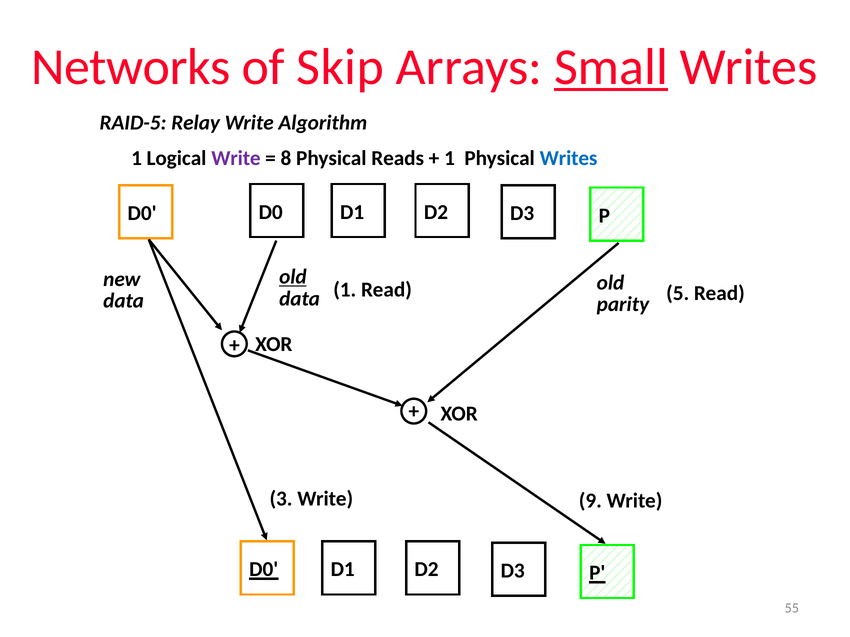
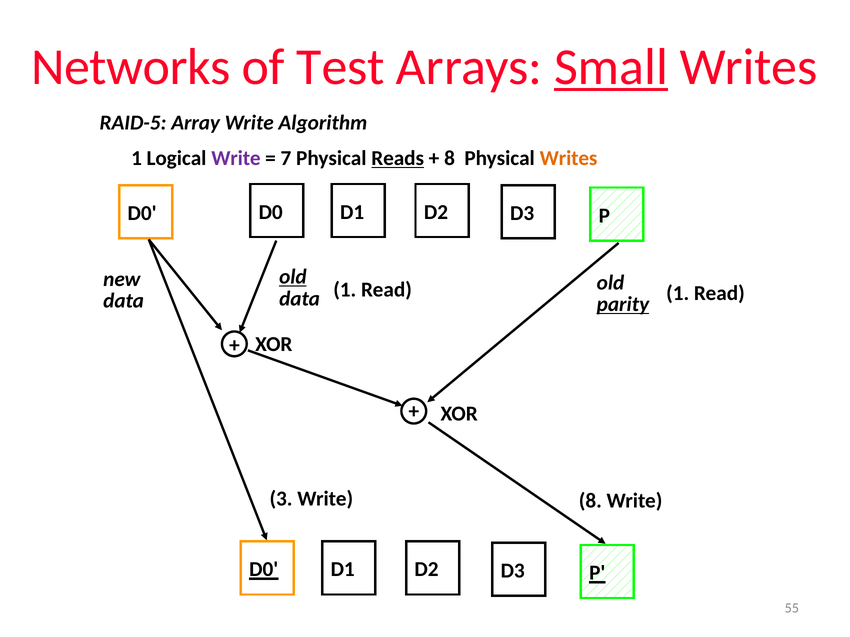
Skip: Skip -> Test
Relay: Relay -> Array
8: 8 -> 7
Reads underline: none -> present
1 at (450, 158): 1 -> 8
Writes at (569, 158) colour: blue -> orange
Read 5: 5 -> 1
parity underline: none -> present
Write 9: 9 -> 8
